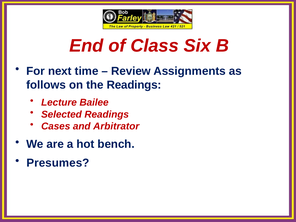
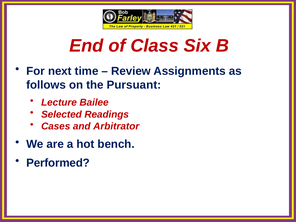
the Readings: Readings -> Pursuant
Presumes: Presumes -> Performed
